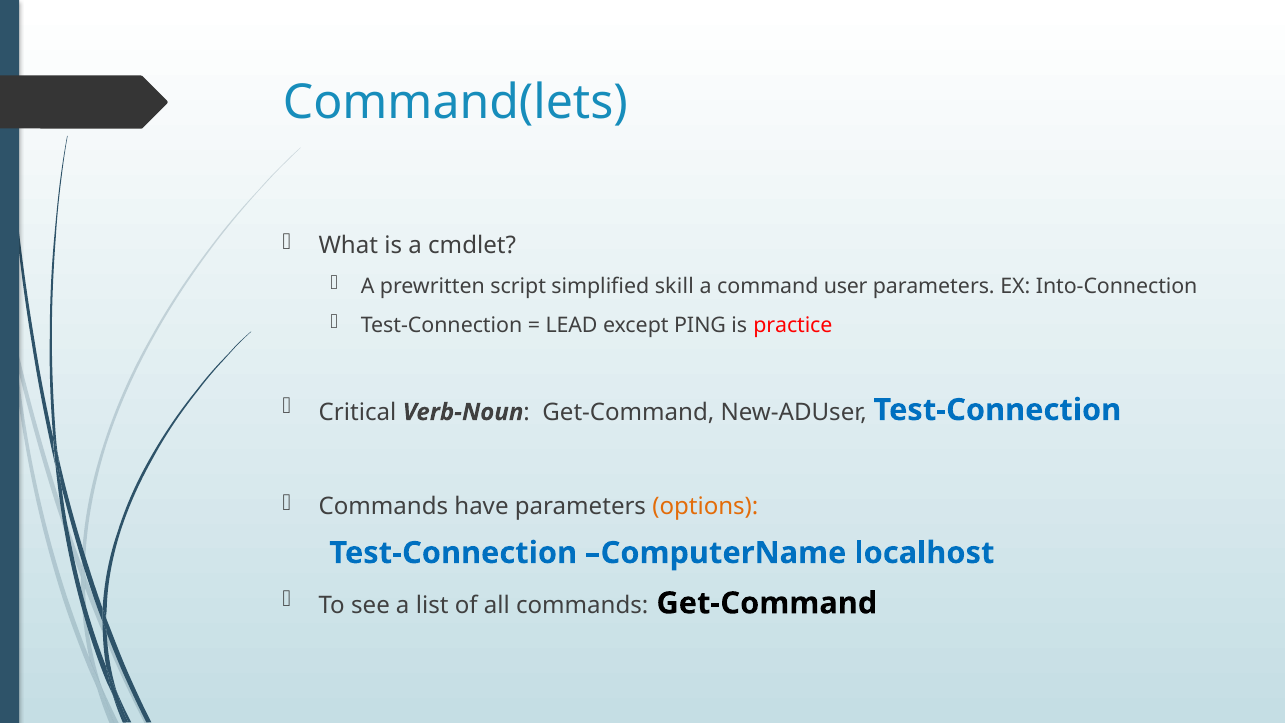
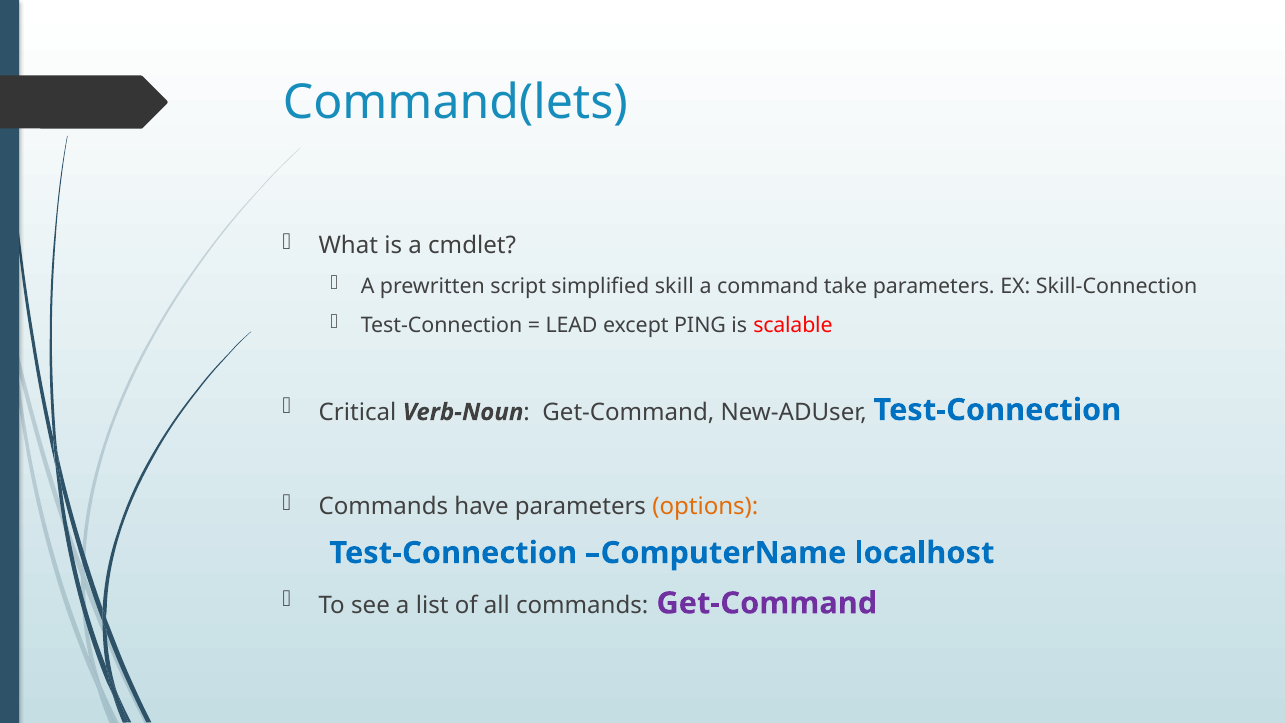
user: user -> take
Into-Connection: Into-Connection -> Skill-Connection
practice: practice -> scalable
Get-Command at (767, 603) colour: black -> purple
